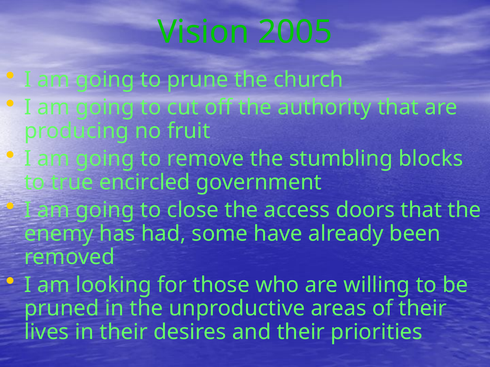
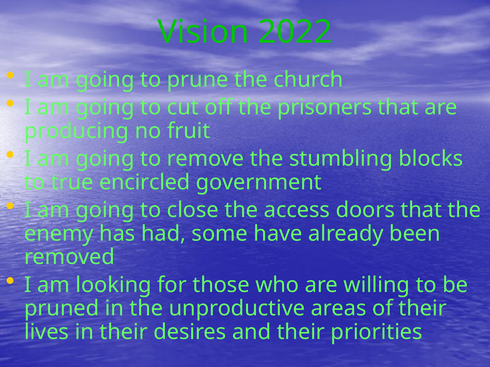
2005: 2005 -> 2022
authority: authority -> prisoners
